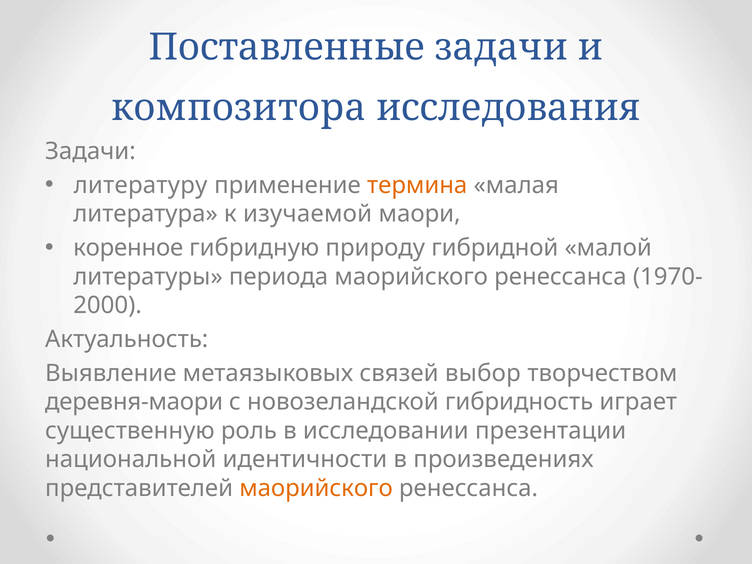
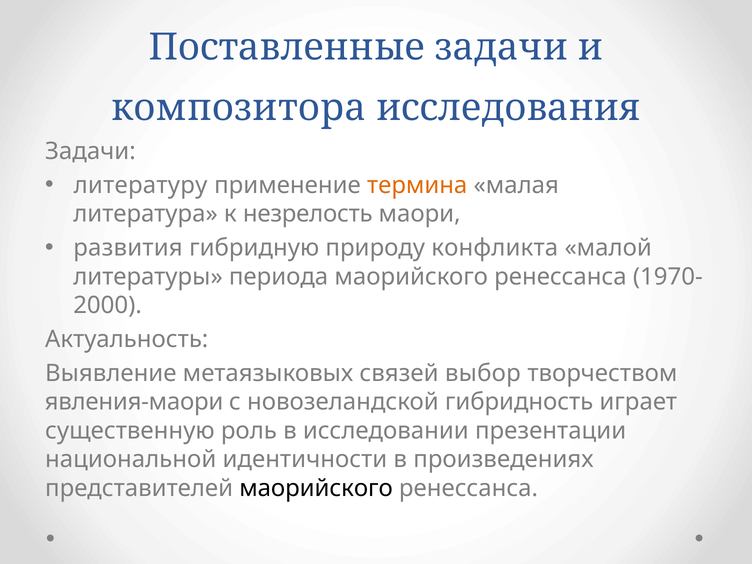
изучаемой: изучаемой -> незрелость
коренное: коренное -> развития
гибридной: гибридной -> конфликта
деревня-маори: деревня-маори -> явления-маори
маорийского at (316, 488) colour: orange -> black
